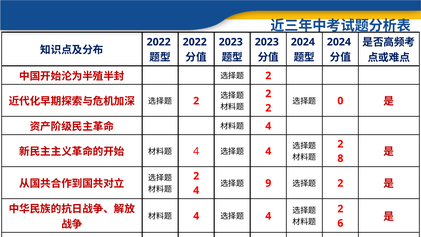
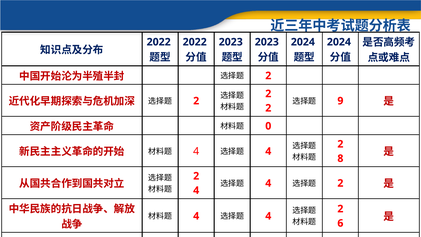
0: 0 -> 9
4 at (268, 126): 4 -> 0
9 at (268, 183): 9 -> 4
